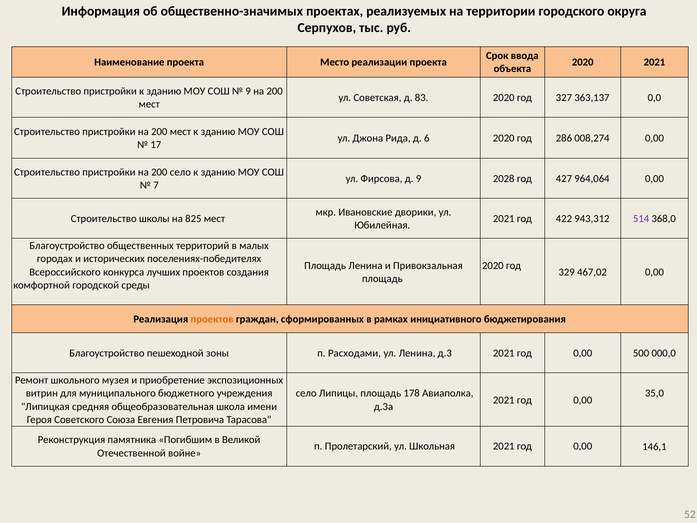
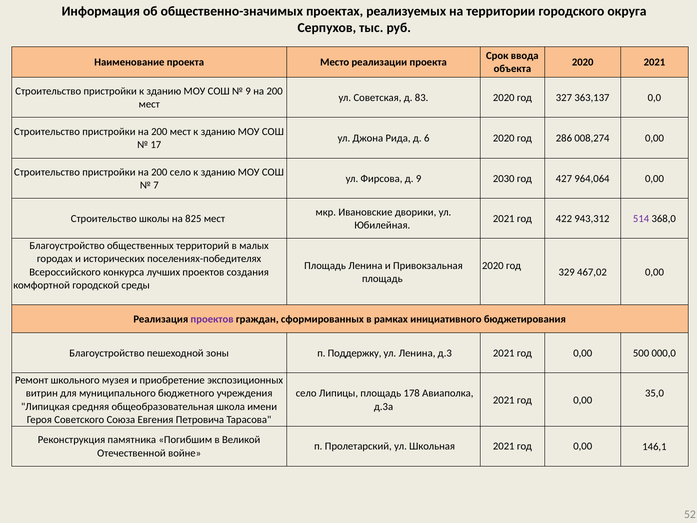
2028: 2028 -> 2030
проектов at (212, 319) colour: orange -> purple
Расходами: Расходами -> Поддержку
